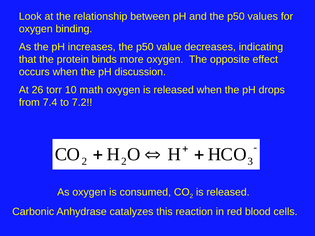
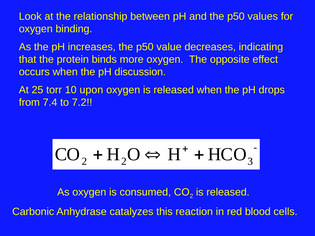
26: 26 -> 25
math: math -> upon
